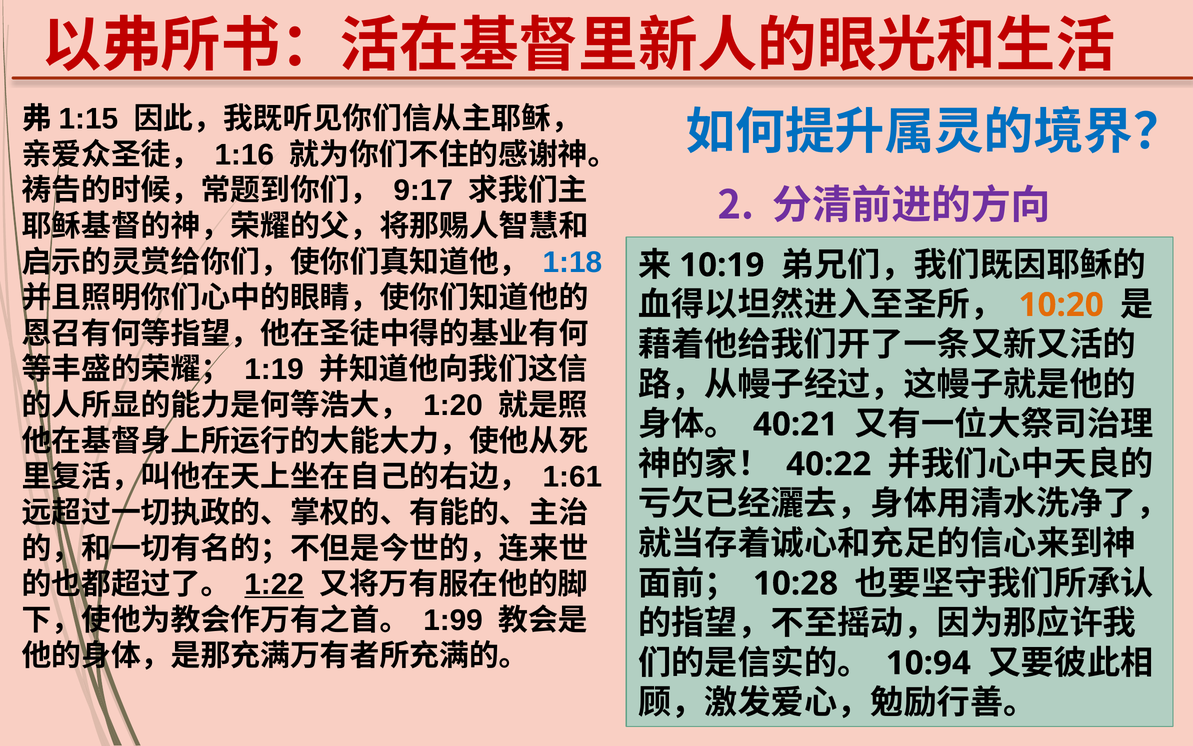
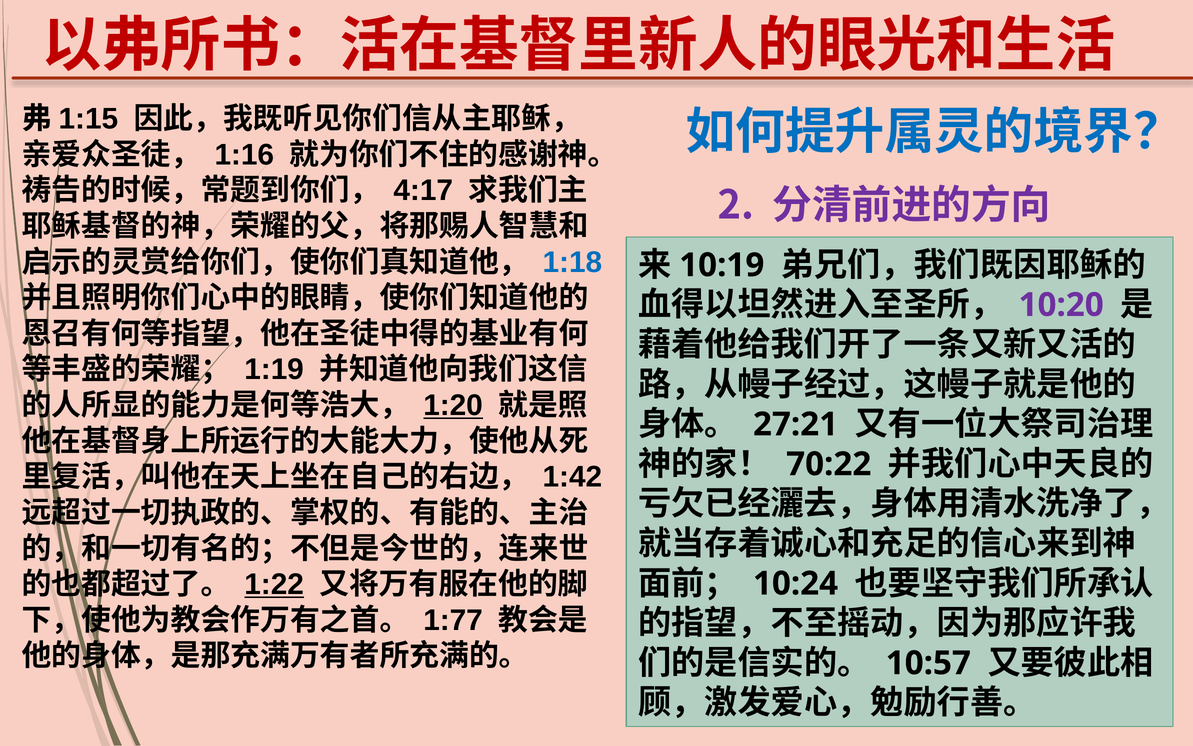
9:17: 9:17 -> 4:17
10:20 colour: orange -> purple
1:20 underline: none -> present
40:21: 40:21 -> 27:21
40:22: 40:22 -> 70:22
1:61: 1:61 -> 1:42
10:28: 10:28 -> 10:24
1:99: 1:99 -> 1:77
10:94: 10:94 -> 10:57
